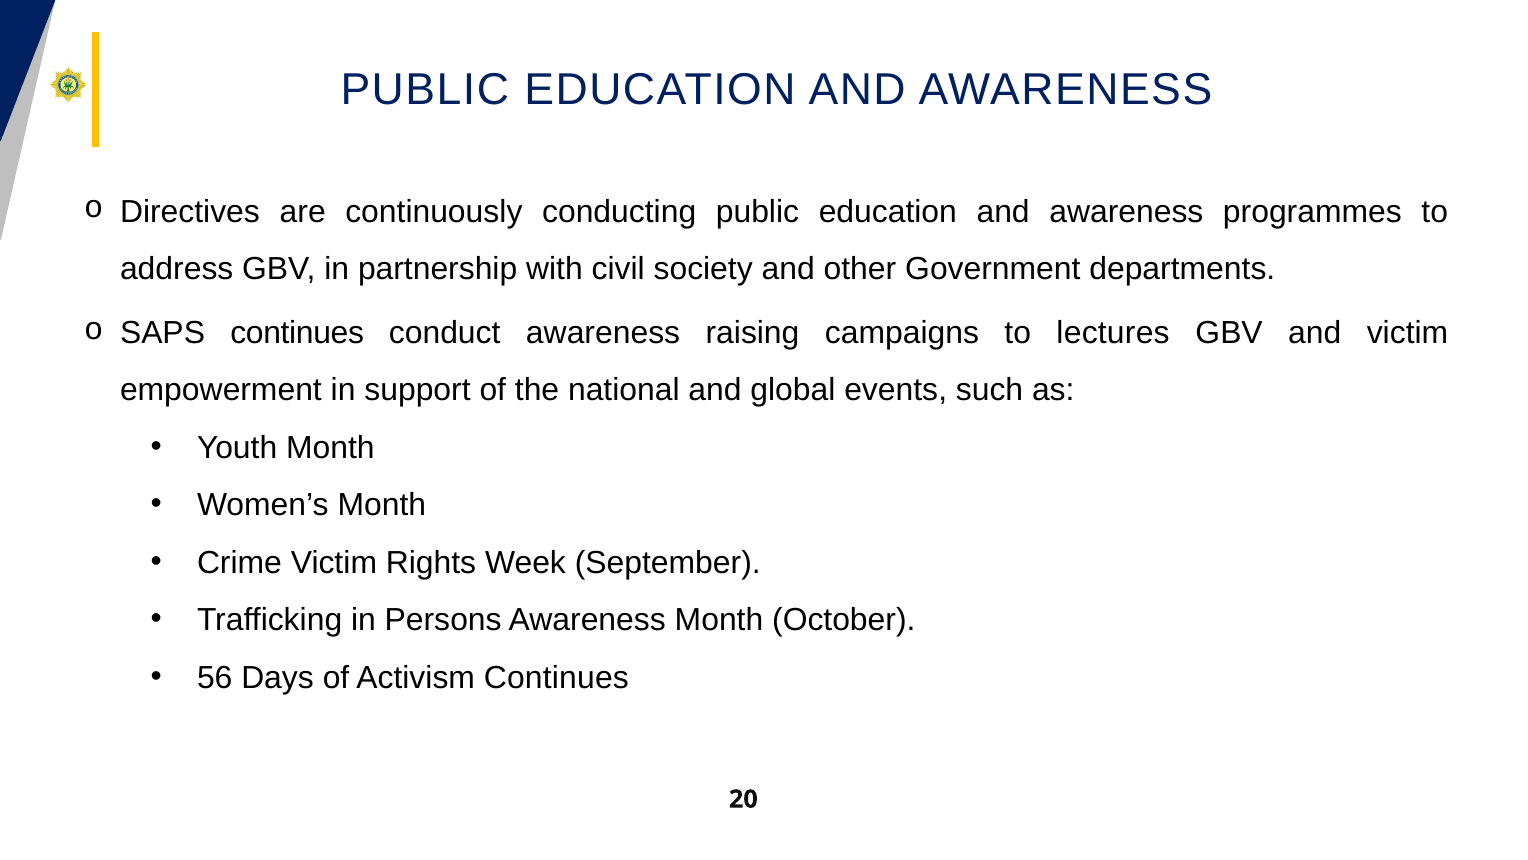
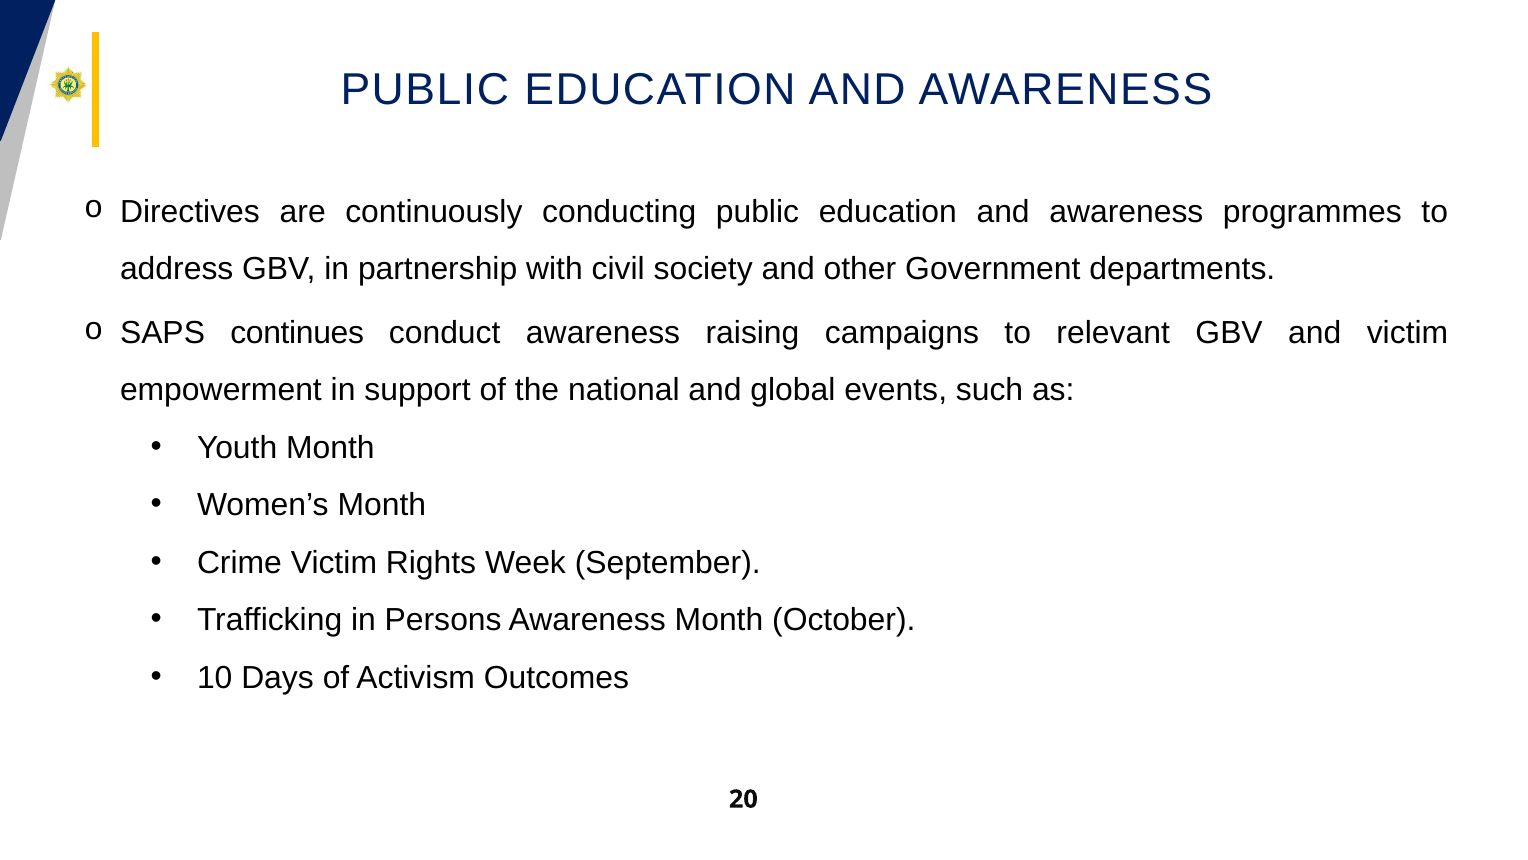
lectures: lectures -> relevant
56: 56 -> 10
Activism Continues: Continues -> Outcomes
